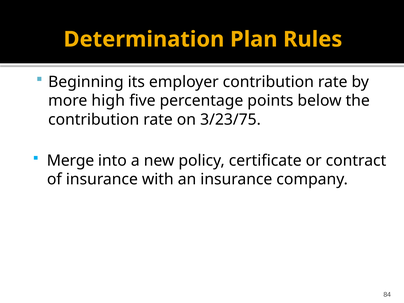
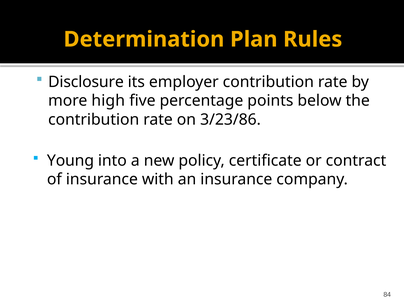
Beginning: Beginning -> Disclosure
3/23/75: 3/23/75 -> 3/23/86
Merge: Merge -> Young
